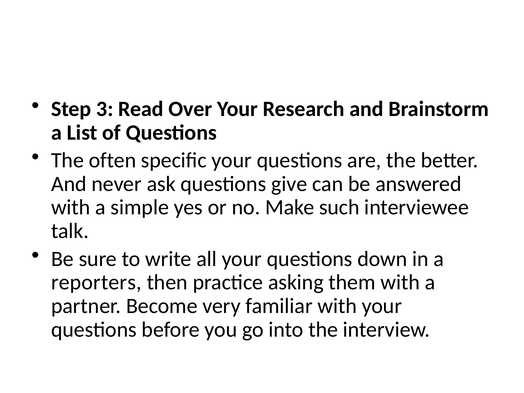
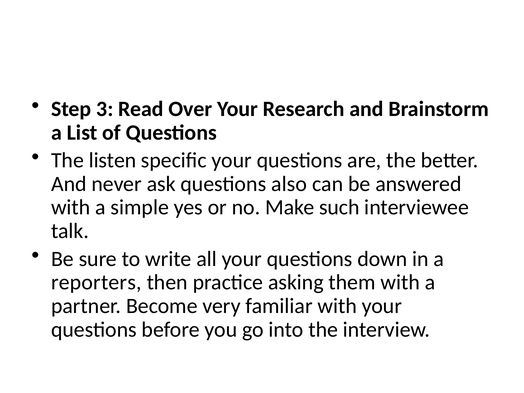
often: often -> listen
give: give -> also
